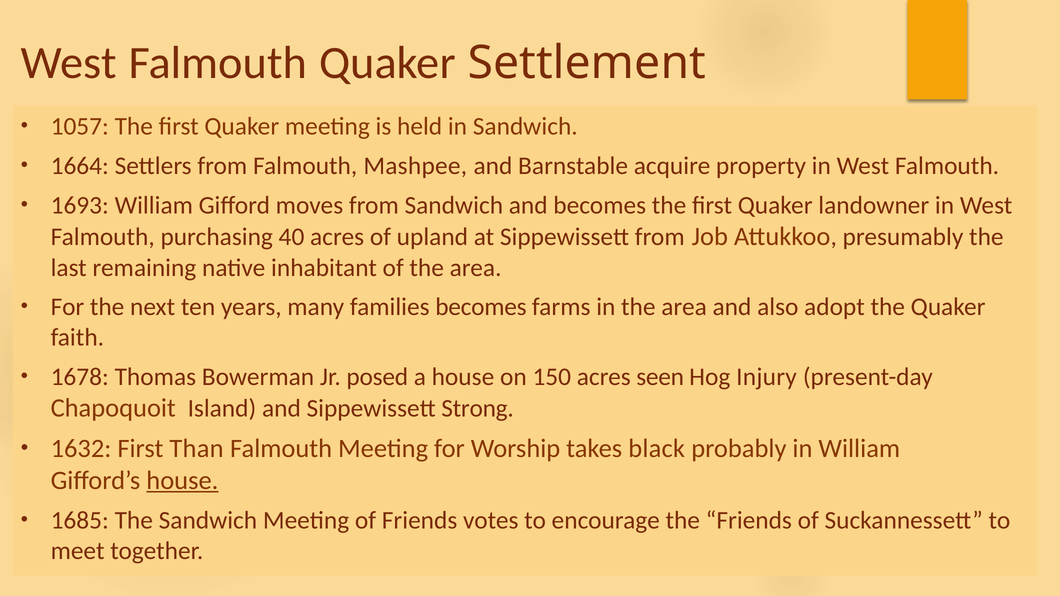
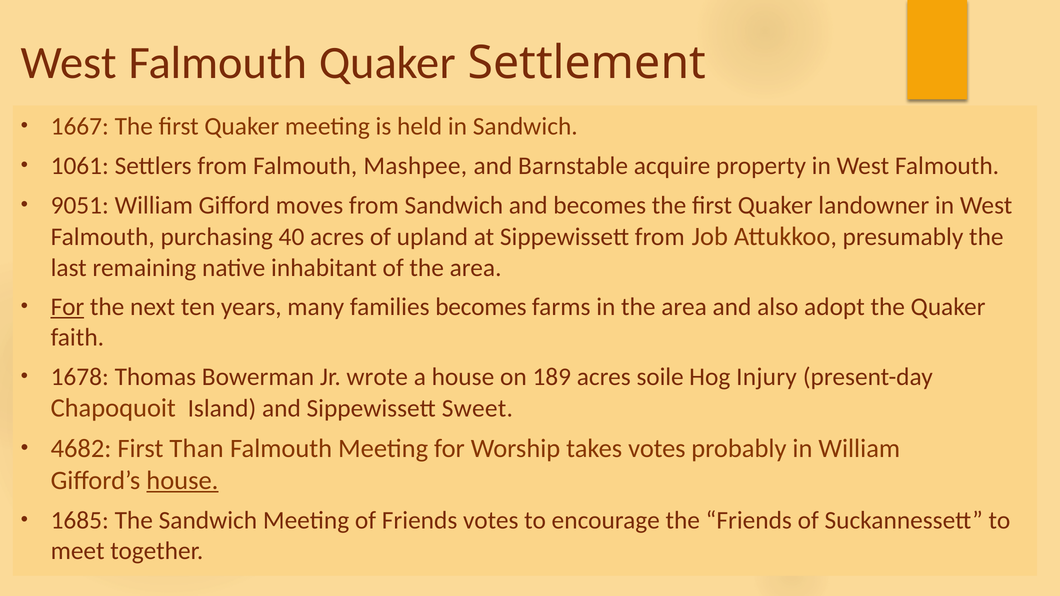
1057: 1057 -> 1667
1664: 1664 -> 1061
1693: 1693 -> 9051
For at (67, 307) underline: none -> present
posed: posed -> wrote
150: 150 -> 189
seen: seen -> soile
Strong: Strong -> Sweet
1632: 1632 -> 4682
takes black: black -> votes
